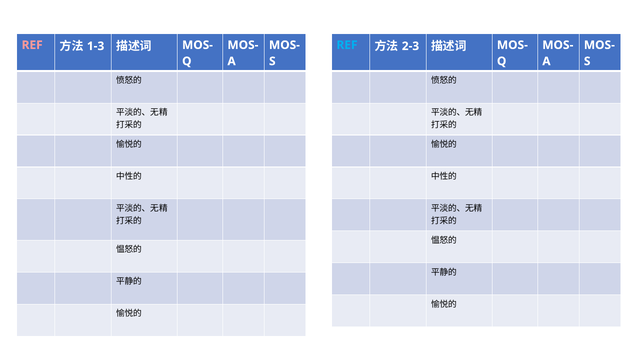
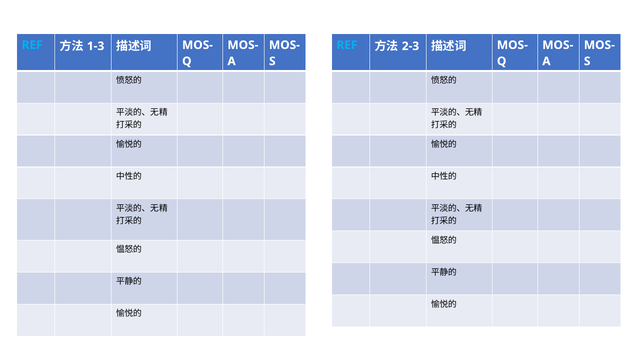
REF at (32, 45) colour: pink -> light blue
